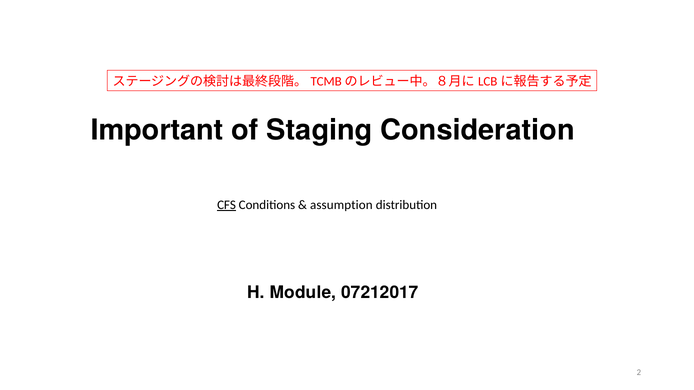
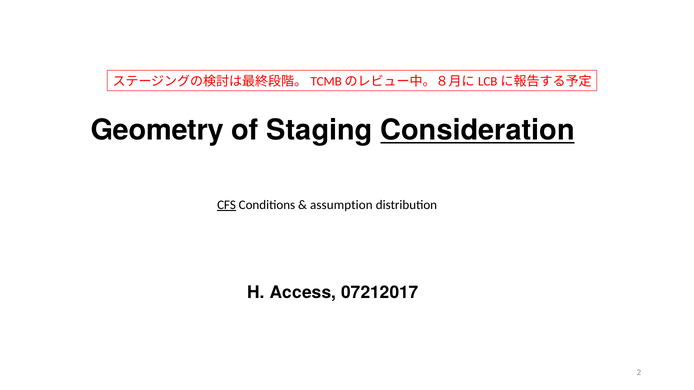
Important: Important -> Geometry
Consideration underline: none -> present
Module: Module -> Access
